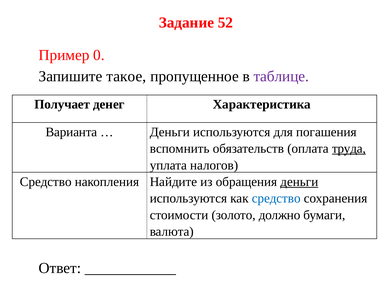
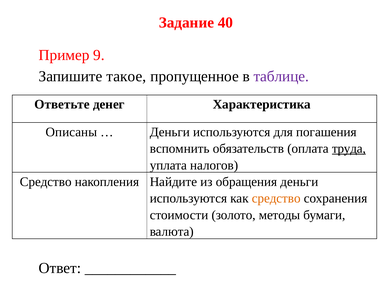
52: 52 -> 40
0: 0 -> 9
Получает: Получает -> Ответьте
Варианта: Варианта -> Описаны
деньги at (299, 182) underline: present -> none
средство at (276, 198) colour: blue -> orange
должно: должно -> методы
